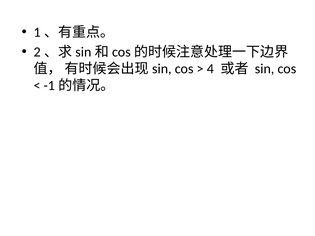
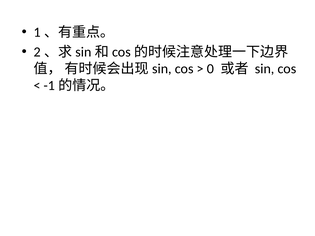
4: 4 -> 0
